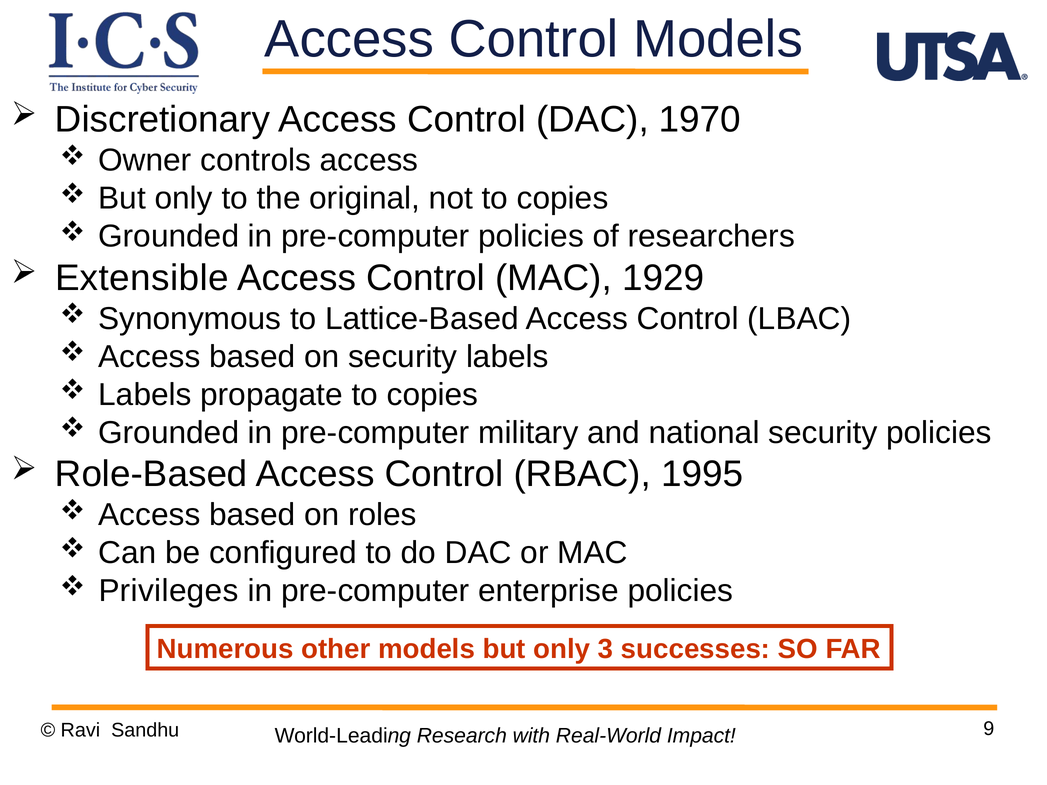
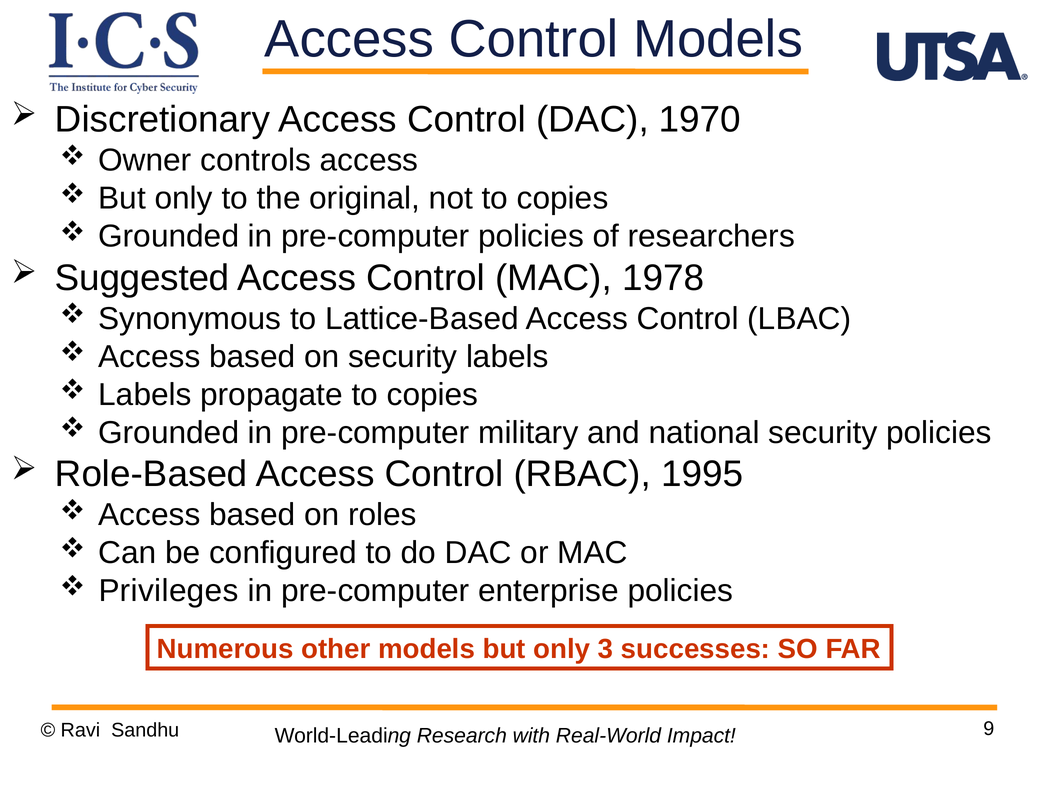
Extensible: Extensible -> Suggested
1929: 1929 -> 1978
